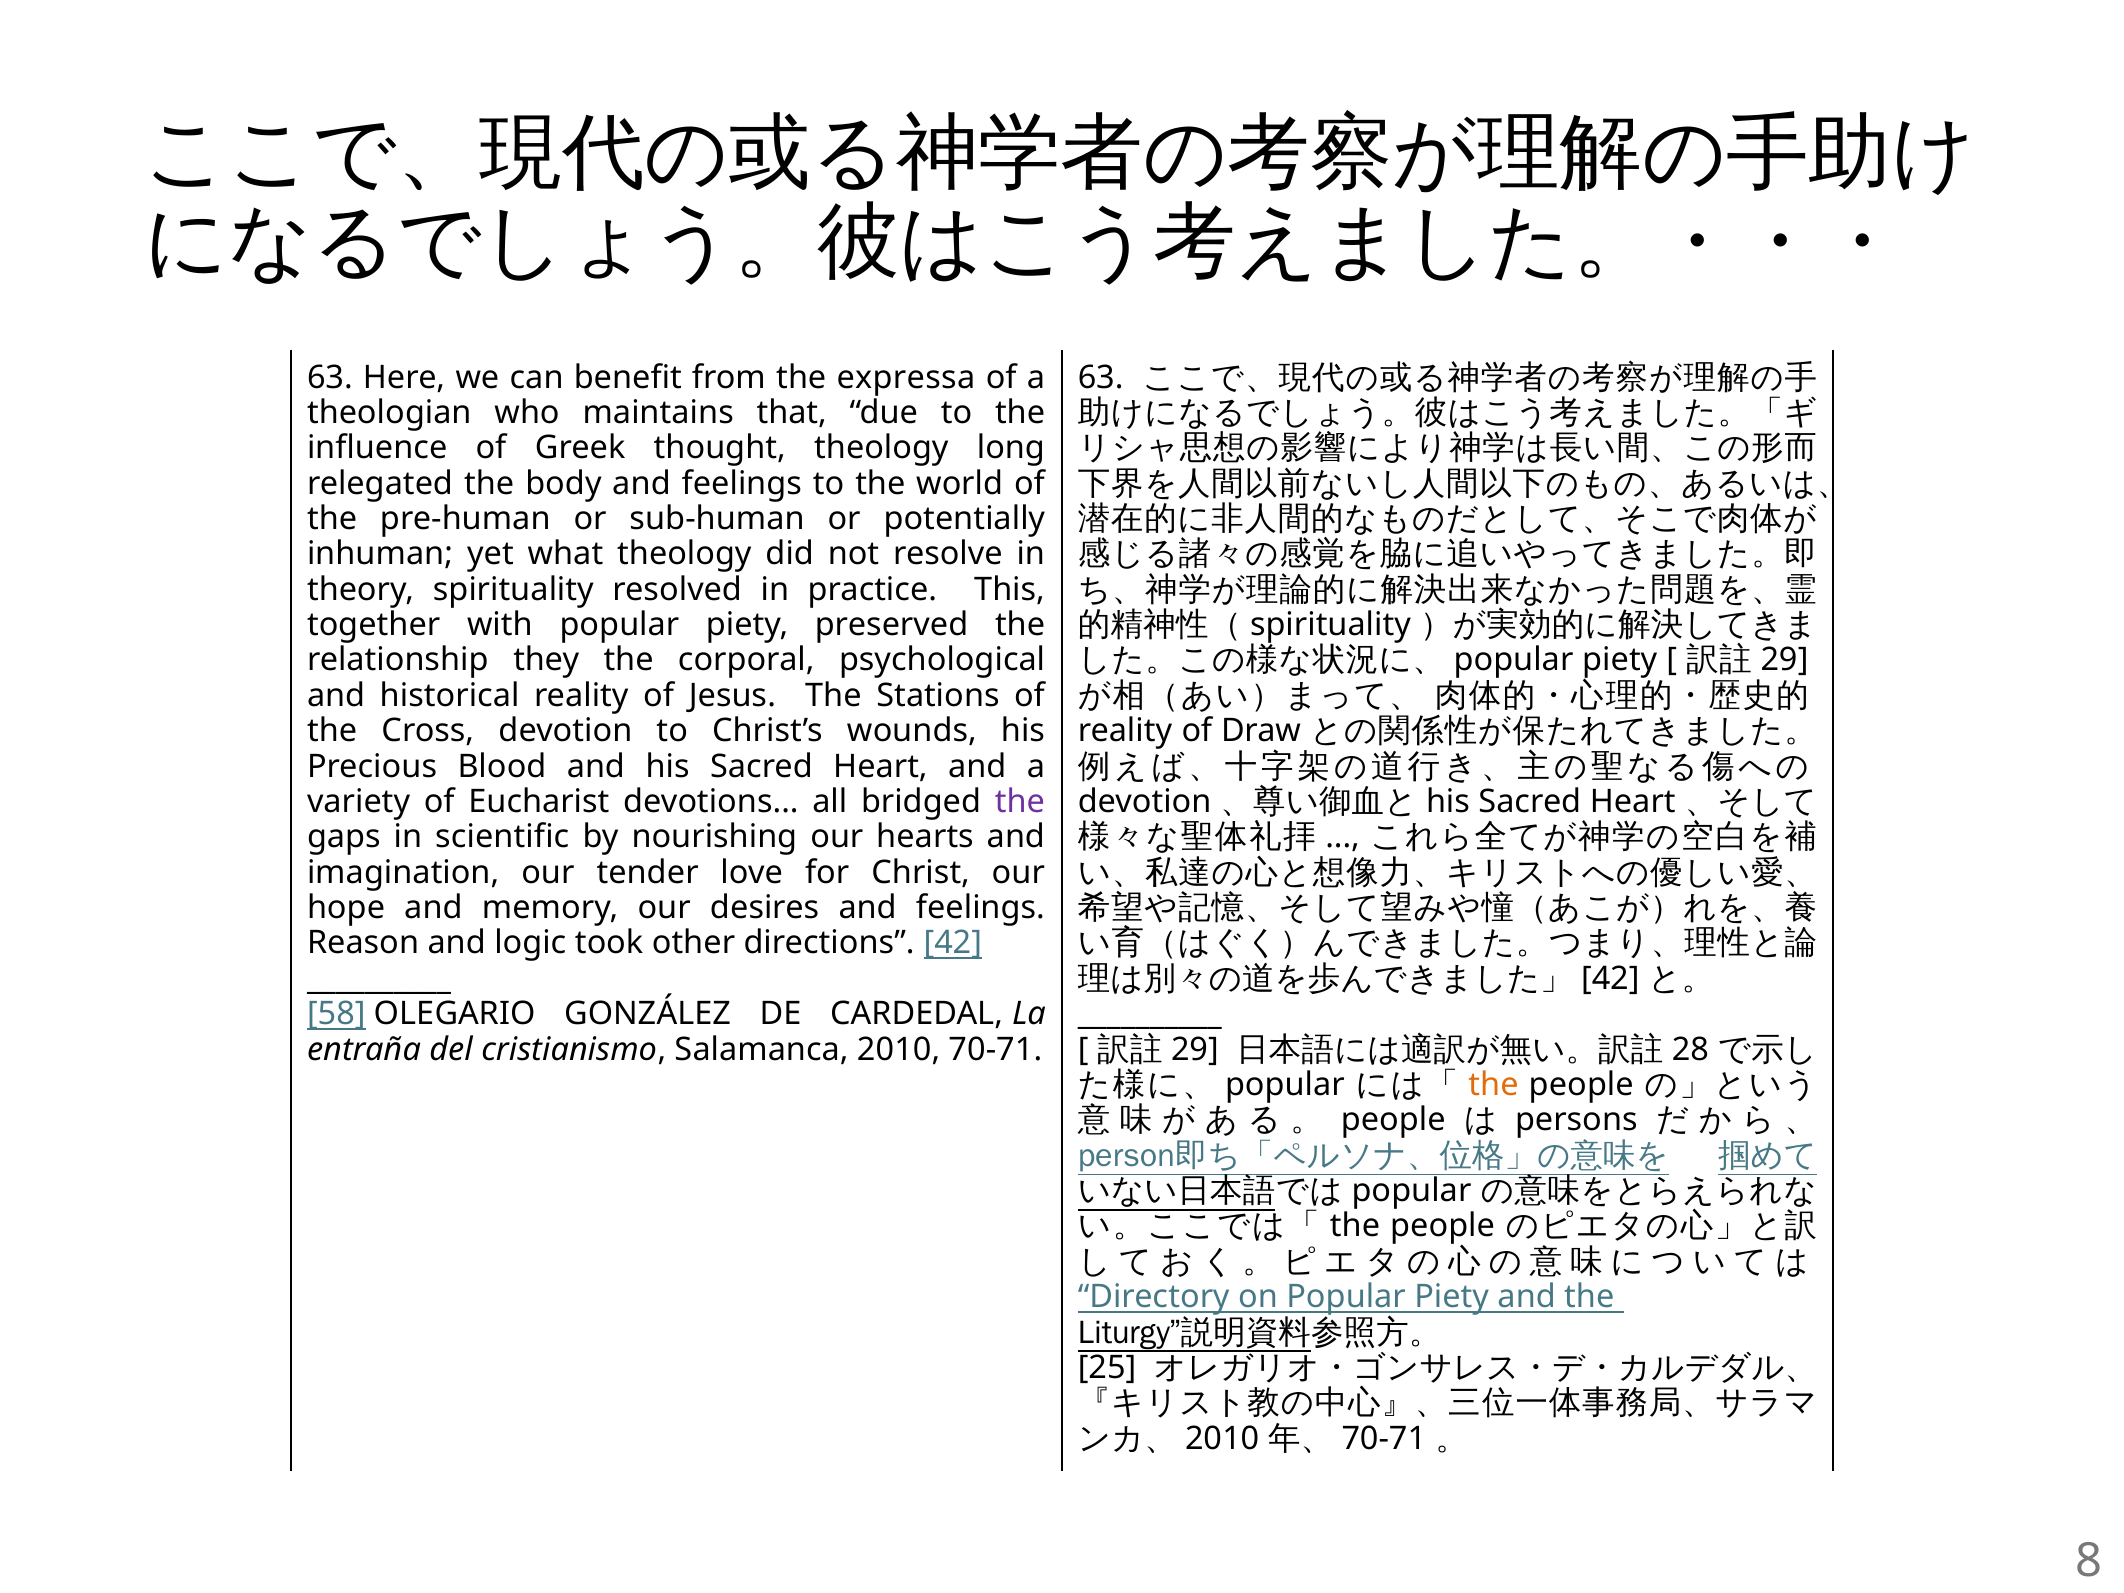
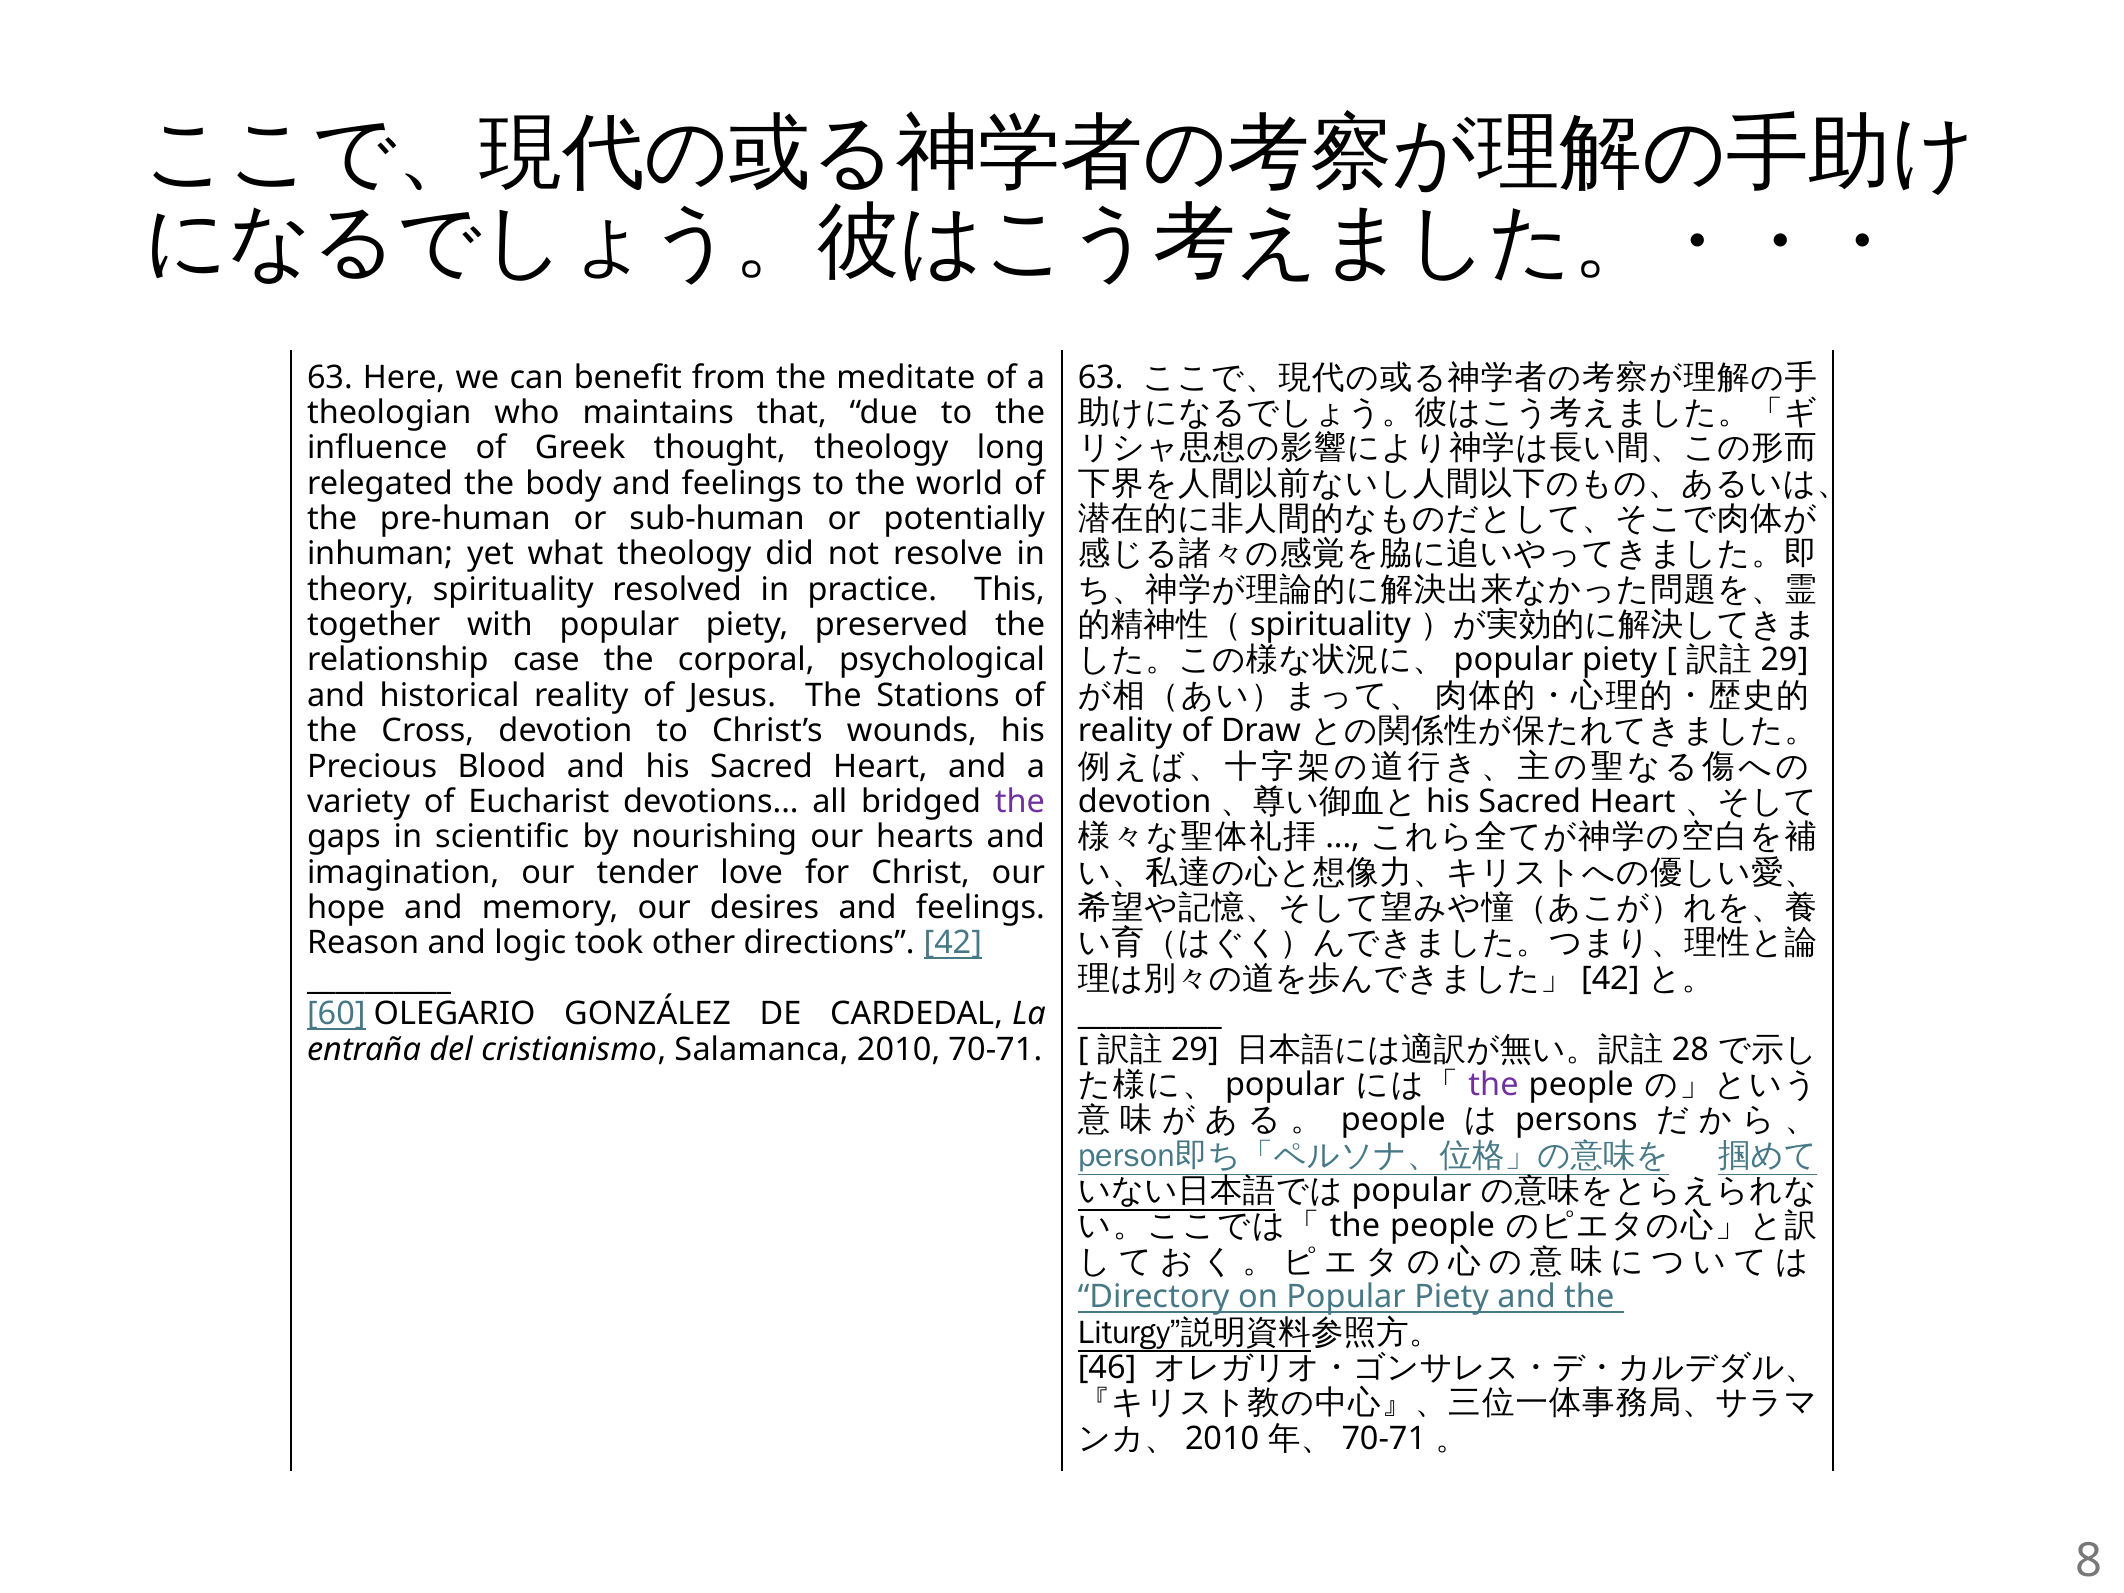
expressa: expressa -> meditate
they: they -> case
58: 58 -> 60
the at (1494, 1085) colour: orange -> purple
25: 25 -> 46
